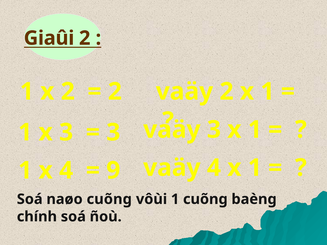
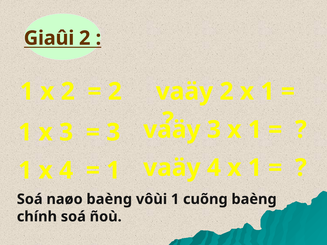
9 at (113, 171): 9 -> 1
naøo cuõng: cuõng -> baèng
